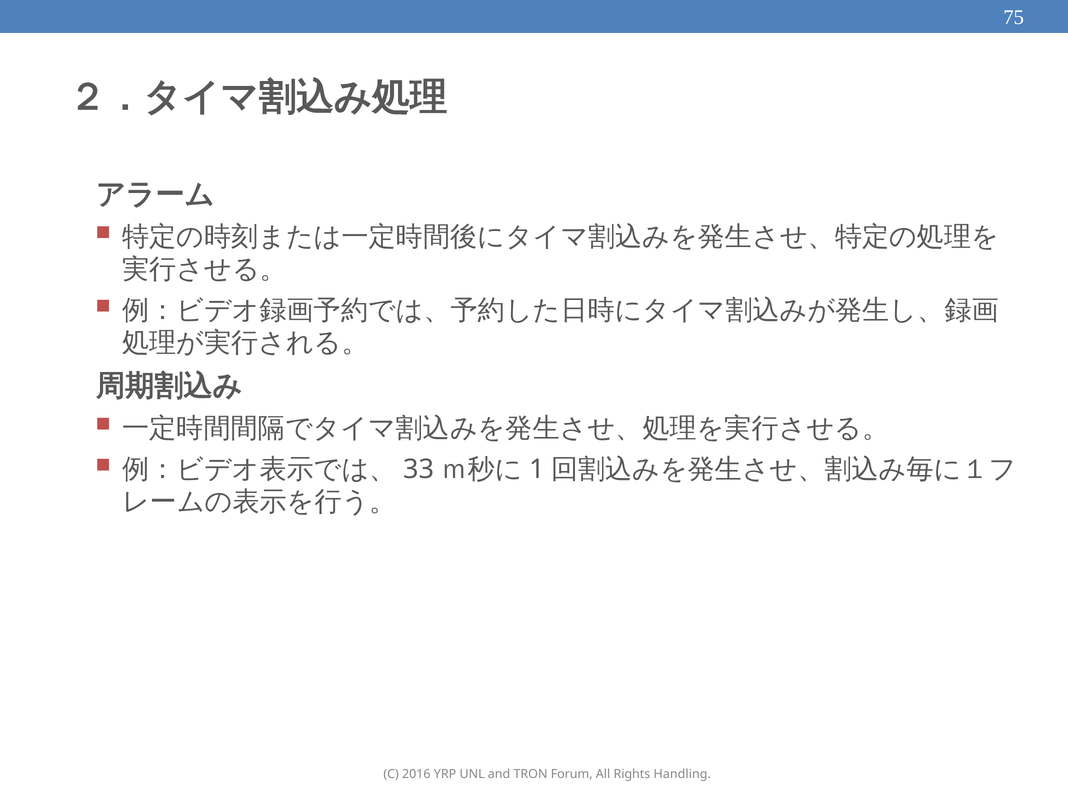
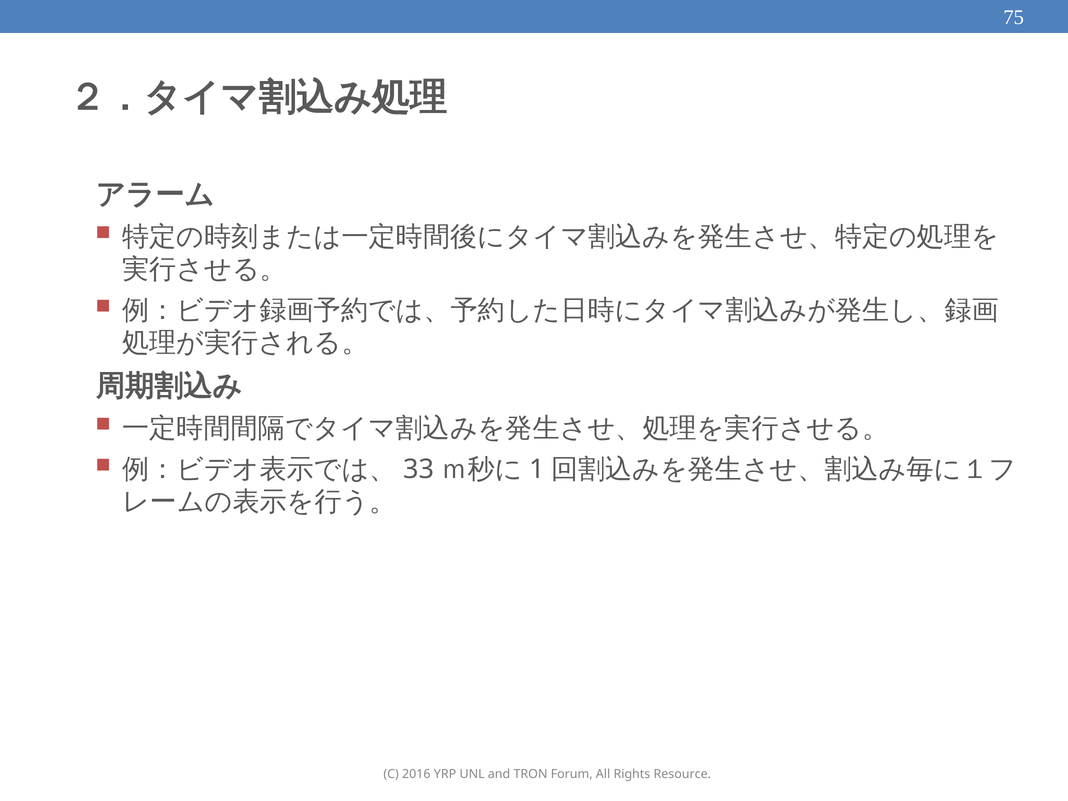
Handling: Handling -> Resource
